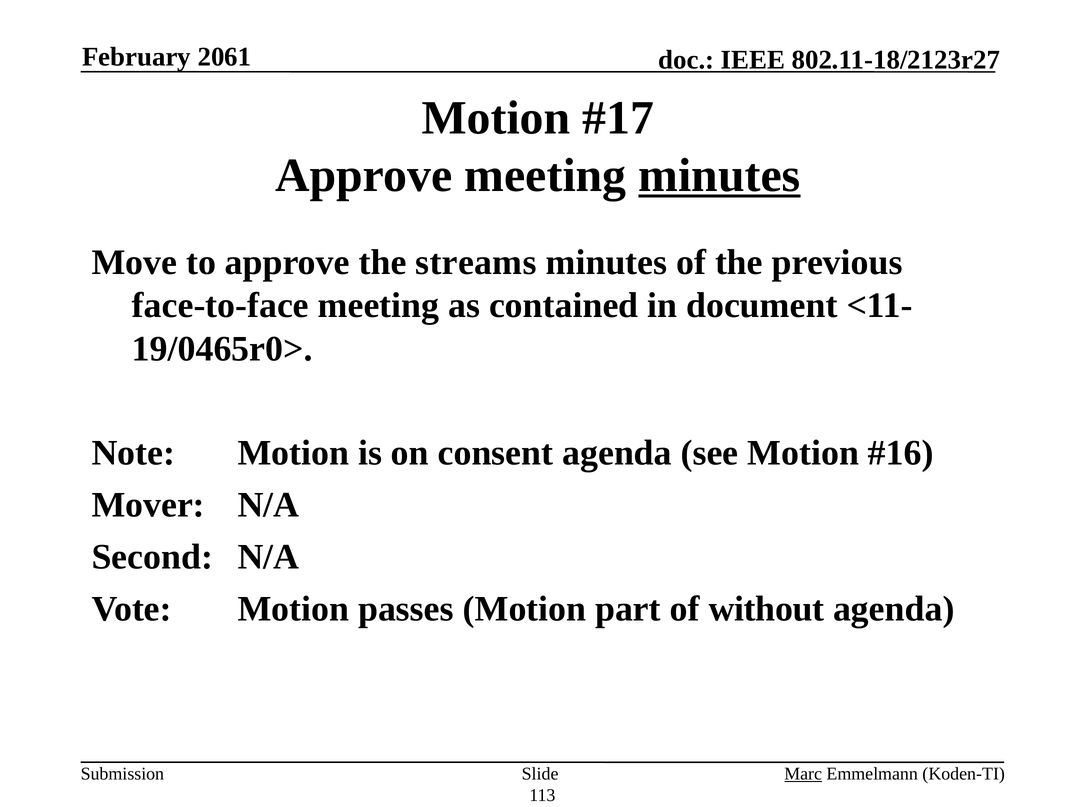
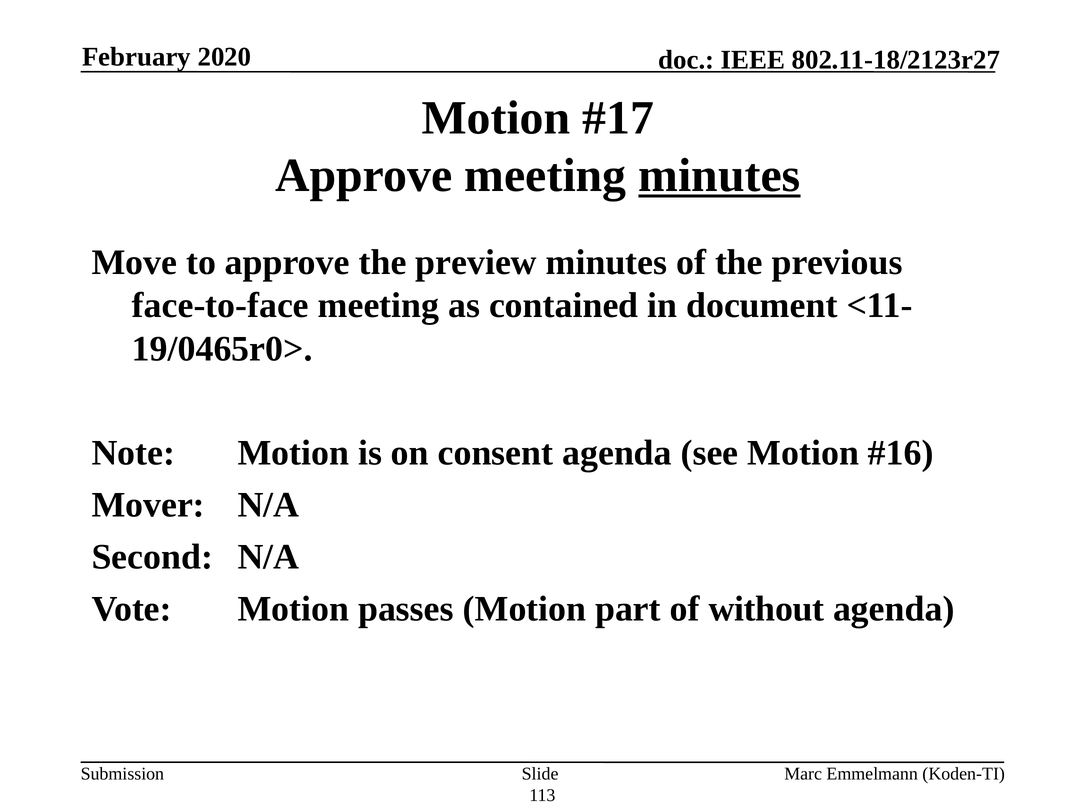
2061: 2061 -> 2020
streams: streams -> preview
Marc underline: present -> none
